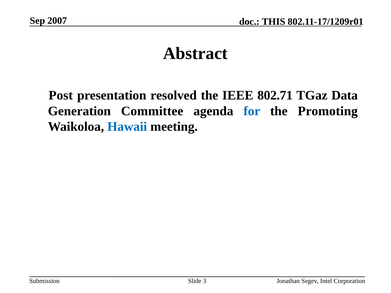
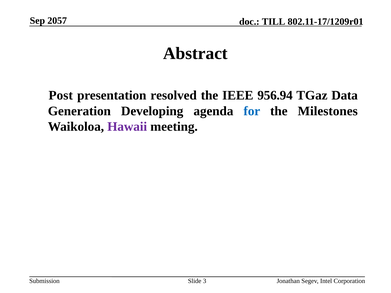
2007: 2007 -> 2057
THIS: THIS -> TILL
802.71: 802.71 -> 956.94
Committee: Committee -> Developing
Promoting: Promoting -> Milestones
Hawaii colour: blue -> purple
